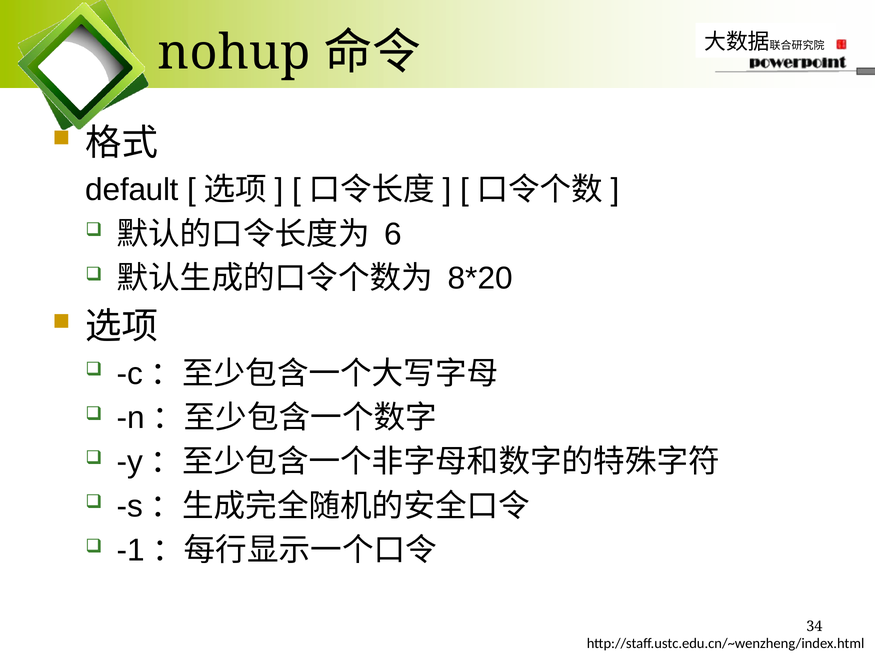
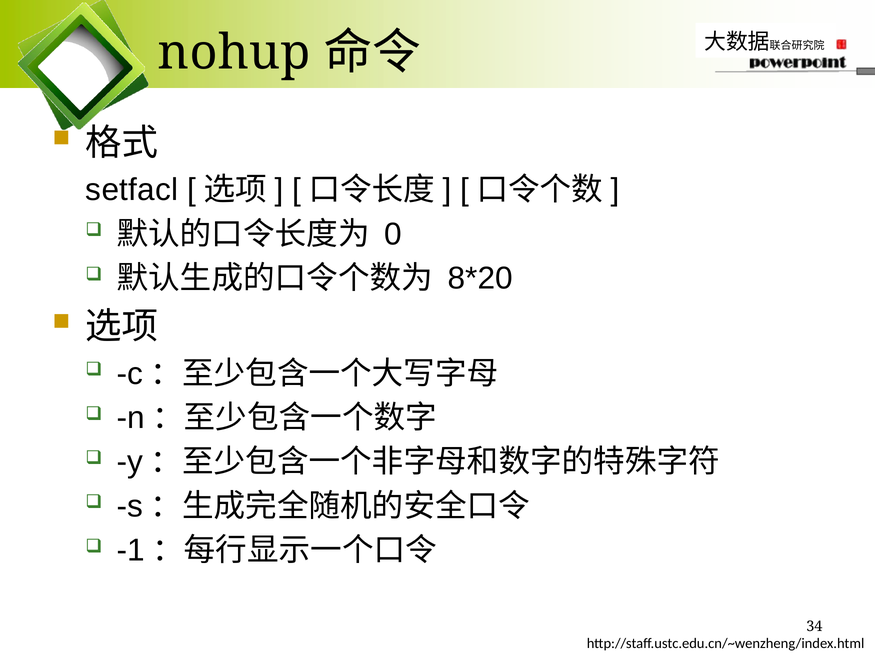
default: default -> setfacl
6: 6 -> 0
